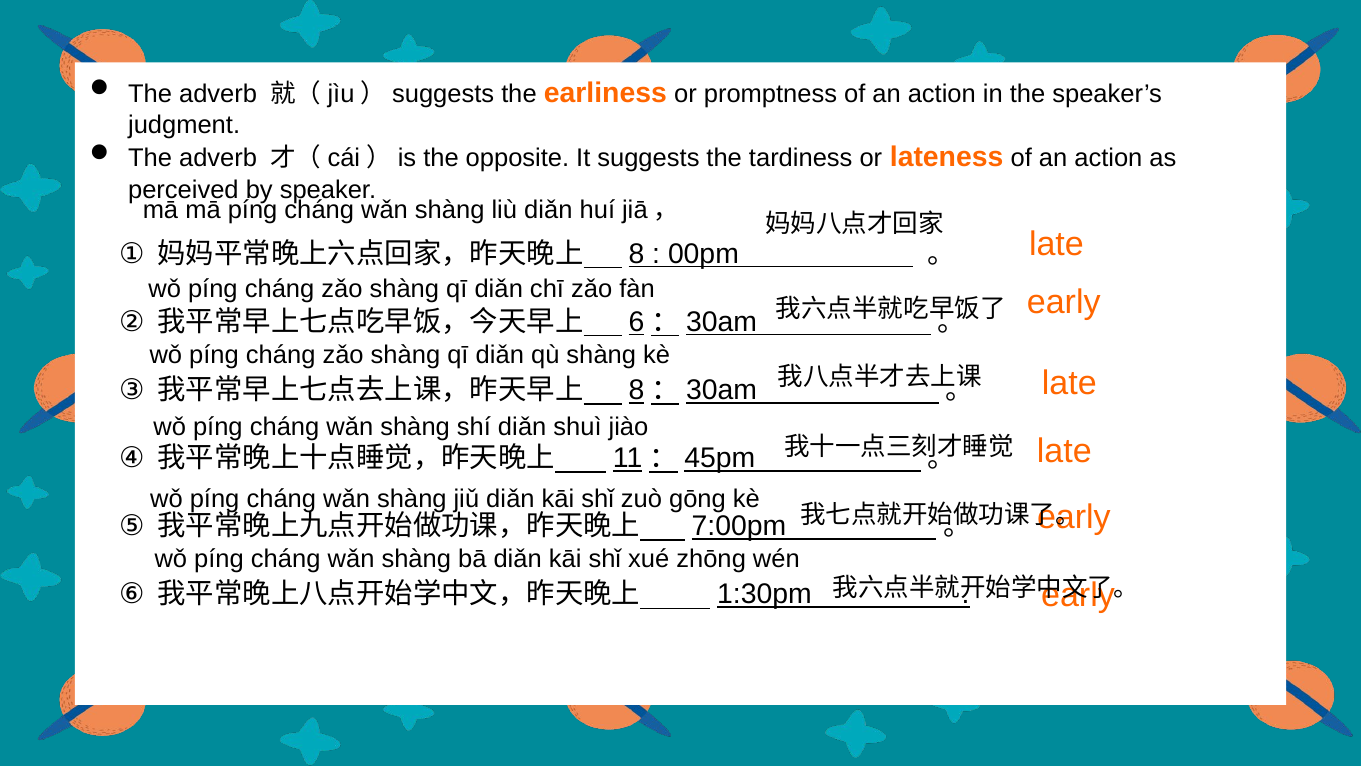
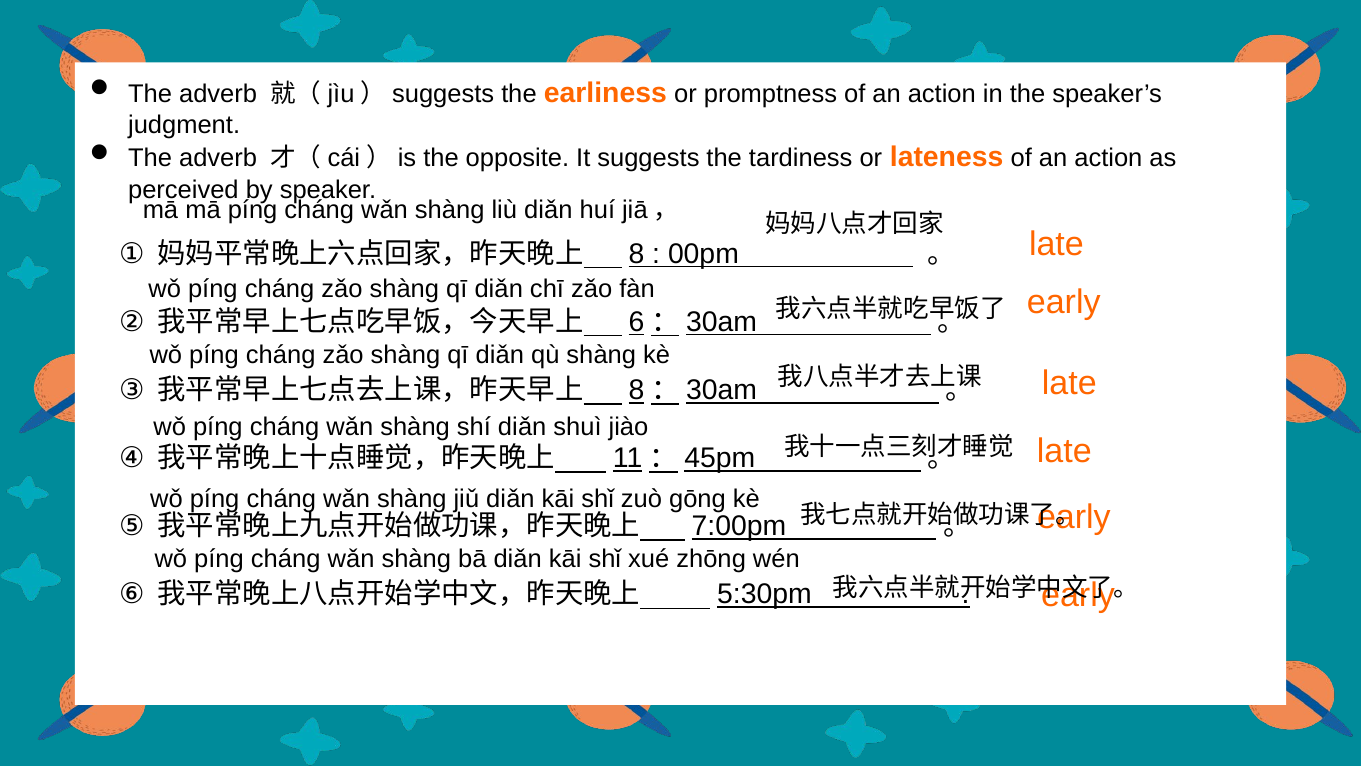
1:30pm: 1:30pm -> 5:30pm
